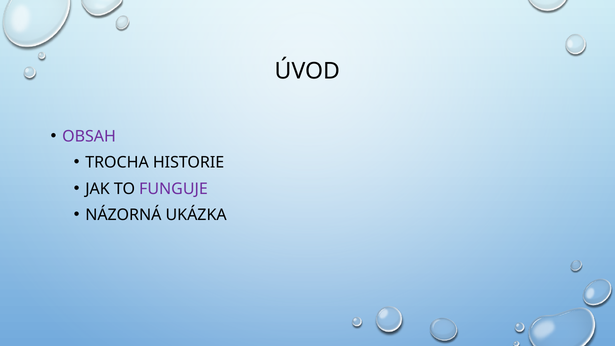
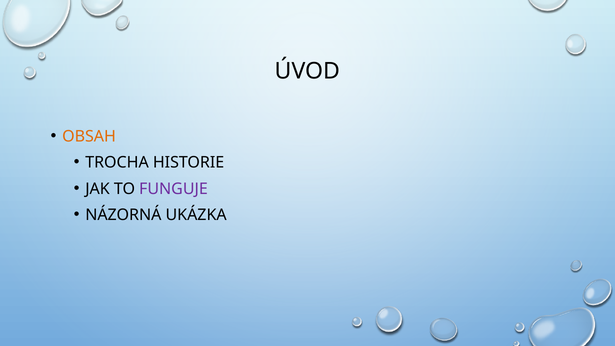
OBSAH colour: purple -> orange
